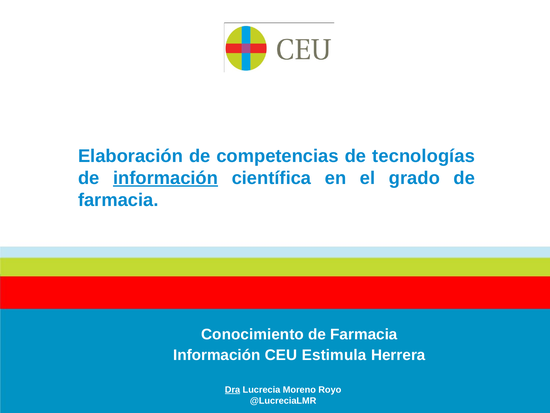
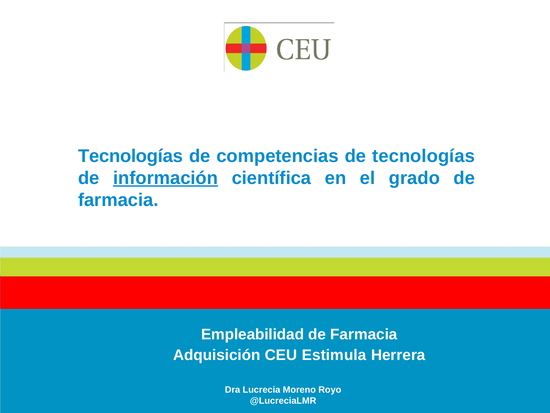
Elaboración at (130, 156): Elaboración -> Tecnologías
Conocimiento: Conocimiento -> Empleabilidad
Información at (217, 355): Información -> Adquisición
Dra underline: present -> none
